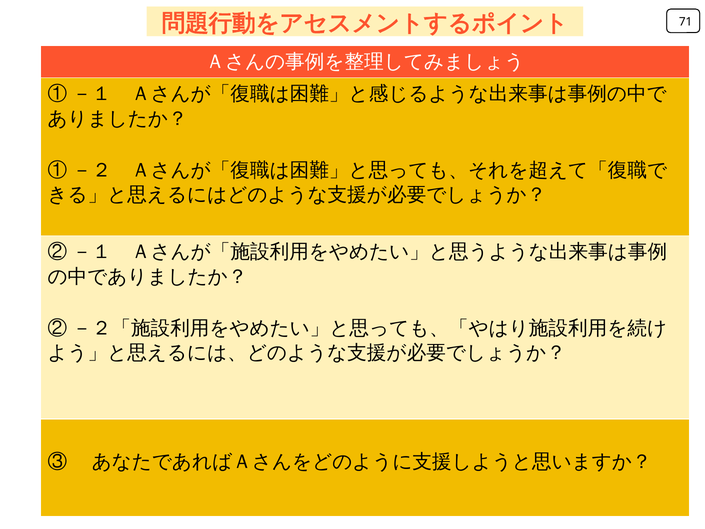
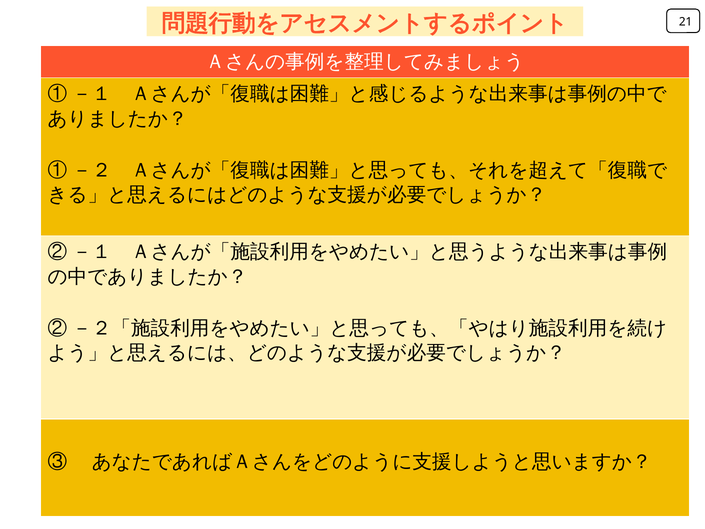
71: 71 -> 21
